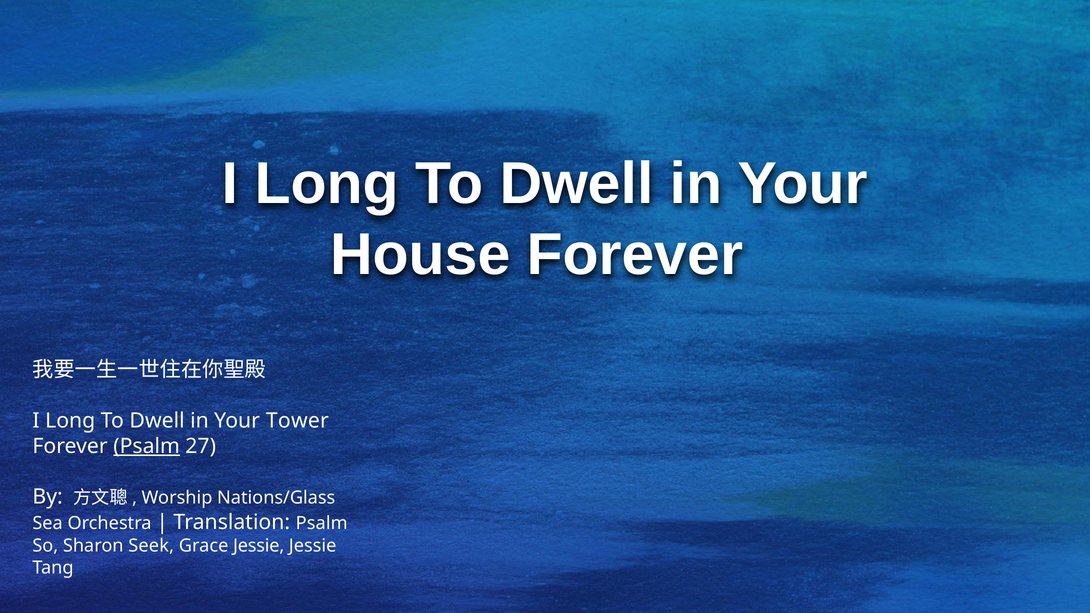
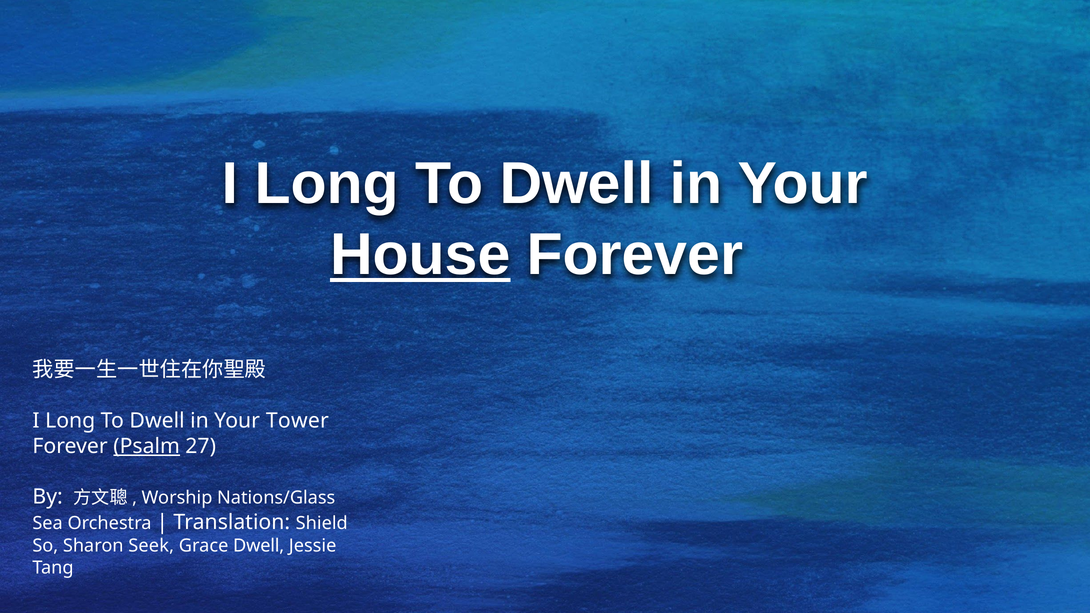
House underline: none -> present
Translation Psalm: Psalm -> Shield
Grace Jessie: Jessie -> Dwell
